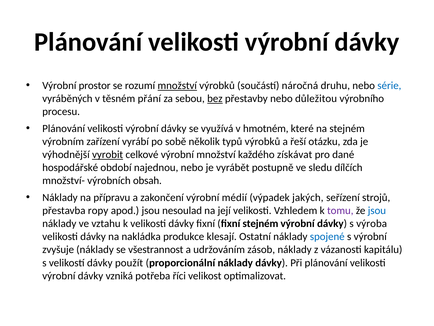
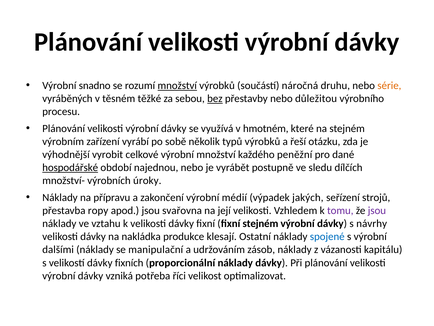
prostor: prostor -> snadno
série colour: blue -> orange
přání: přání -> těžké
vyrobit underline: present -> none
získávat: získávat -> peněžní
hospodářské underline: none -> present
obsah: obsah -> úroky
nesoulad: nesoulad -> svařovna
jsou at (377, 210) colour: blue -> purple
výroba: výroba -> návrhy
zvyšuje: zvyšuje -> dalšími
všestrannost: všestrannost -> manipulační
použít: použít -> fixních
